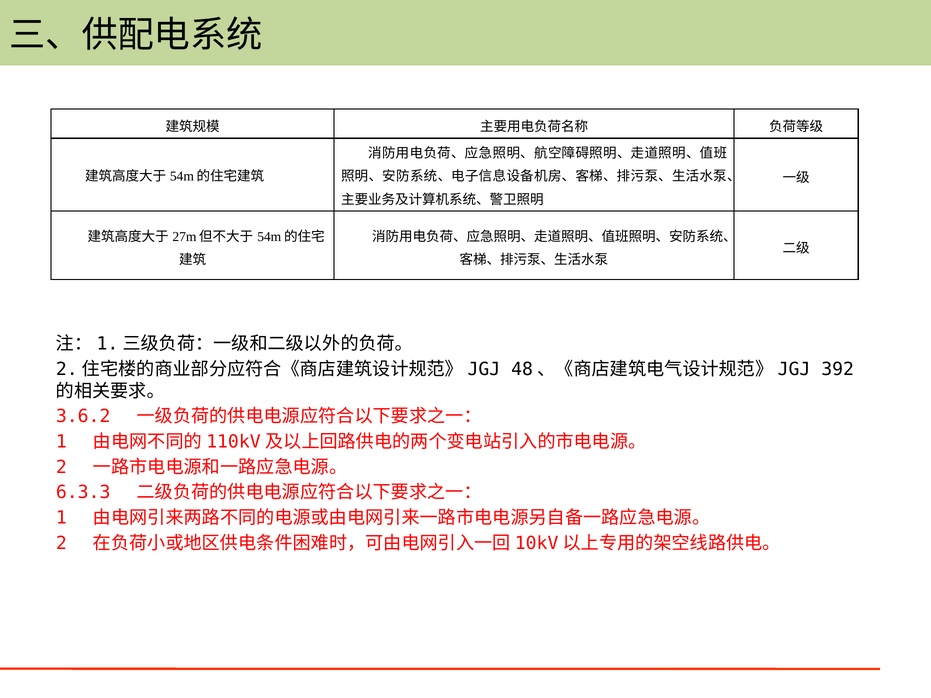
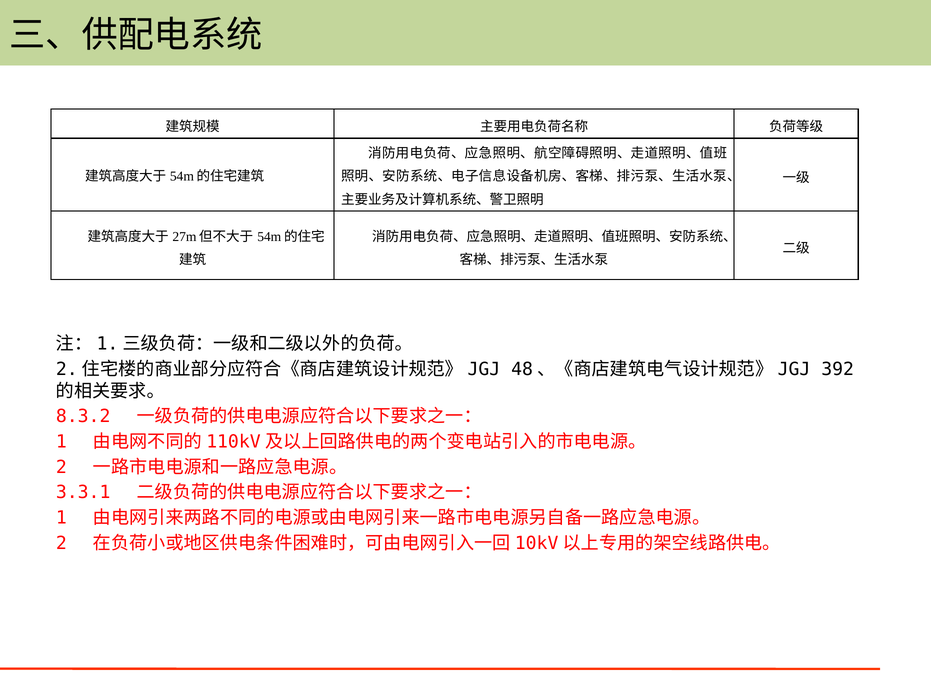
3.6.2: 3.6.2 -> 8.3.2
6.3.3: 6.3.3 -> 3.3.1
